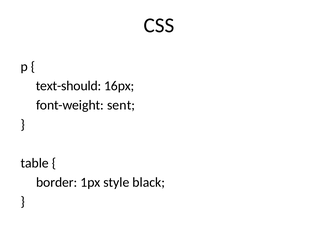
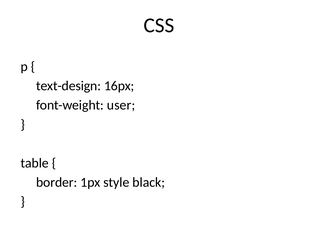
text-should: text-should -> text-design
sent: sent -> user
